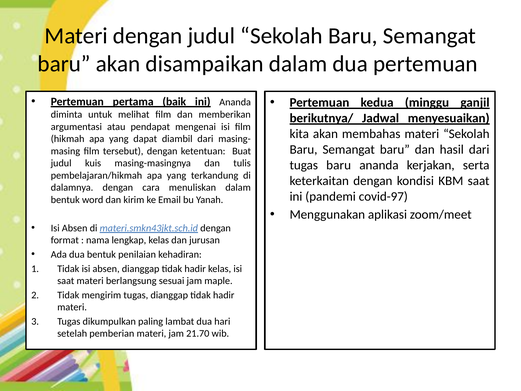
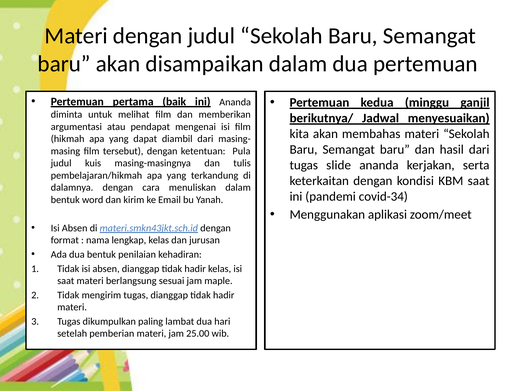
Buat: Buat -> Pula
tugas baru: baru -> slide
covid-97: covid-97 -> covid-34
21.70: 21.70 -> 25.00
